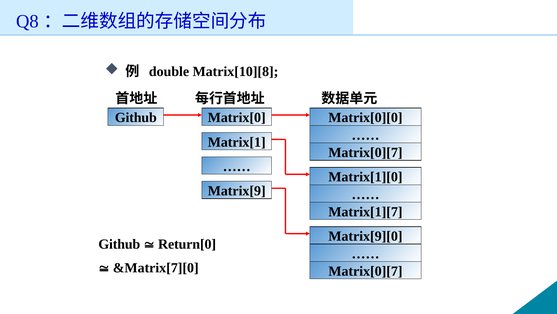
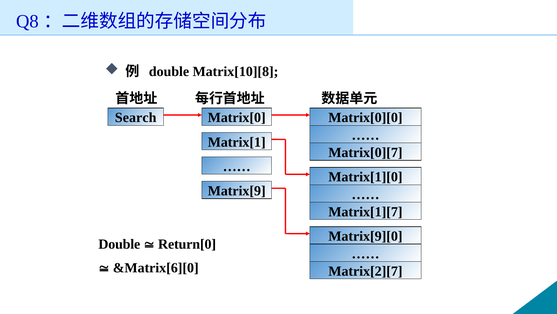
Github at (136, 117): Github -> Search
Github at (119, 244): Github -> Double
&Matrix[7][0: &Matrix[7][0 -> &Matrix[6][0
Matrix[0][7 at (365, 271): Matrix[0][7 -> Matrix[2][7
